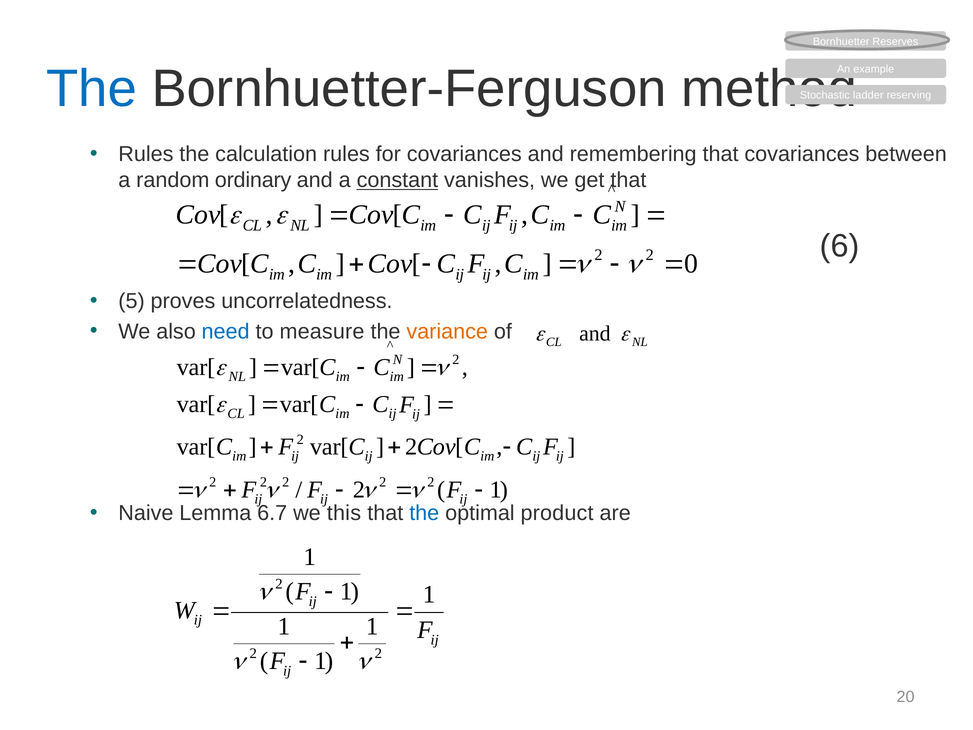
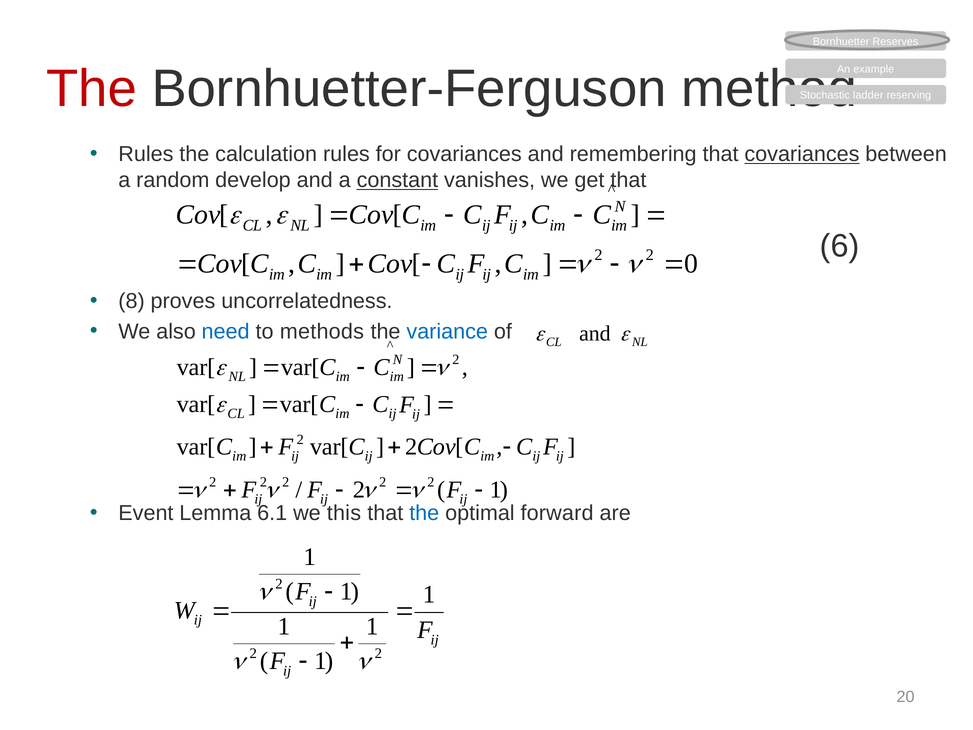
The at (92, 89) colour: blue -> red
covariances at (802, 154) underline: none -> present
ordinary: ordinary -> develop
5: 5 -> 8
measure: measure -> methods
variance colour: orange -> blue
Naive: Naive -> Event
6.7: 6.7 -> 6.1
product: product -> forward
